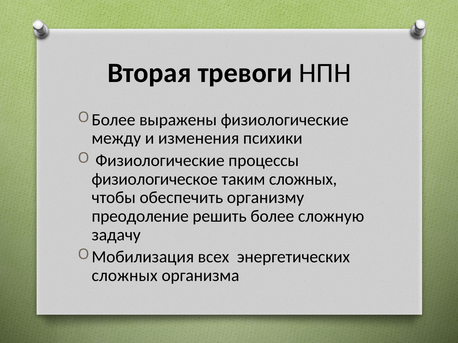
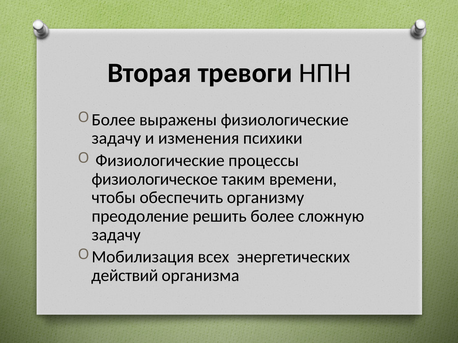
между at (116, 139): между -> задачу
таким сложных: сложных -> времени
сложных at (125, 276): сложных -> действий
